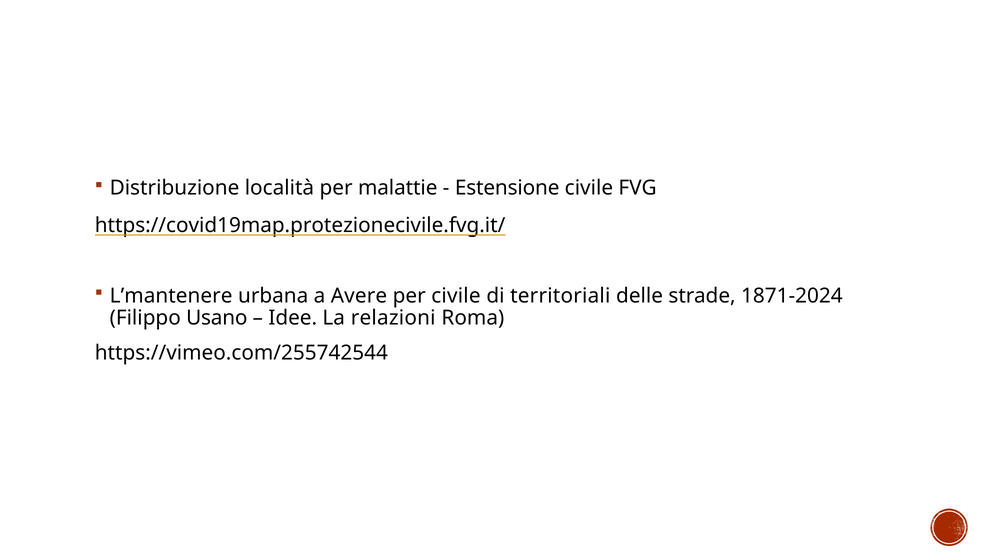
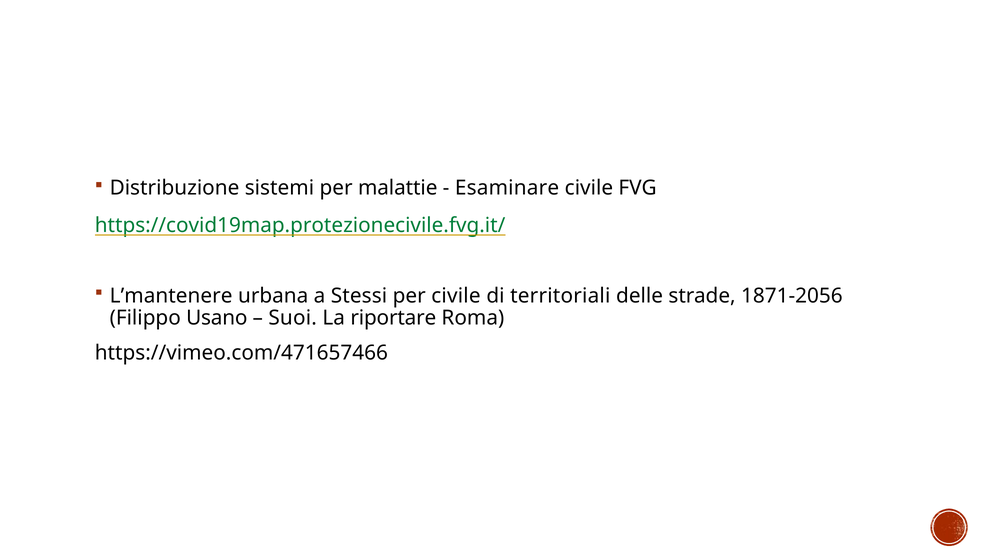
località: località -> sistemi
Estensione: Estensione -> Esaminare
https://covid19map.protezionecivile.fvg.it/ colour: black -> green
Avere: Avere -> Stessi
1871-2024: 1871-2024 -> 1871-2056
Idee: Idee -> Suoi
relazioni: relazioni -> riportare
https://vimeo.com/255742544: https://vimeo.com/255742544 -> https://vimeo.com/471657466
